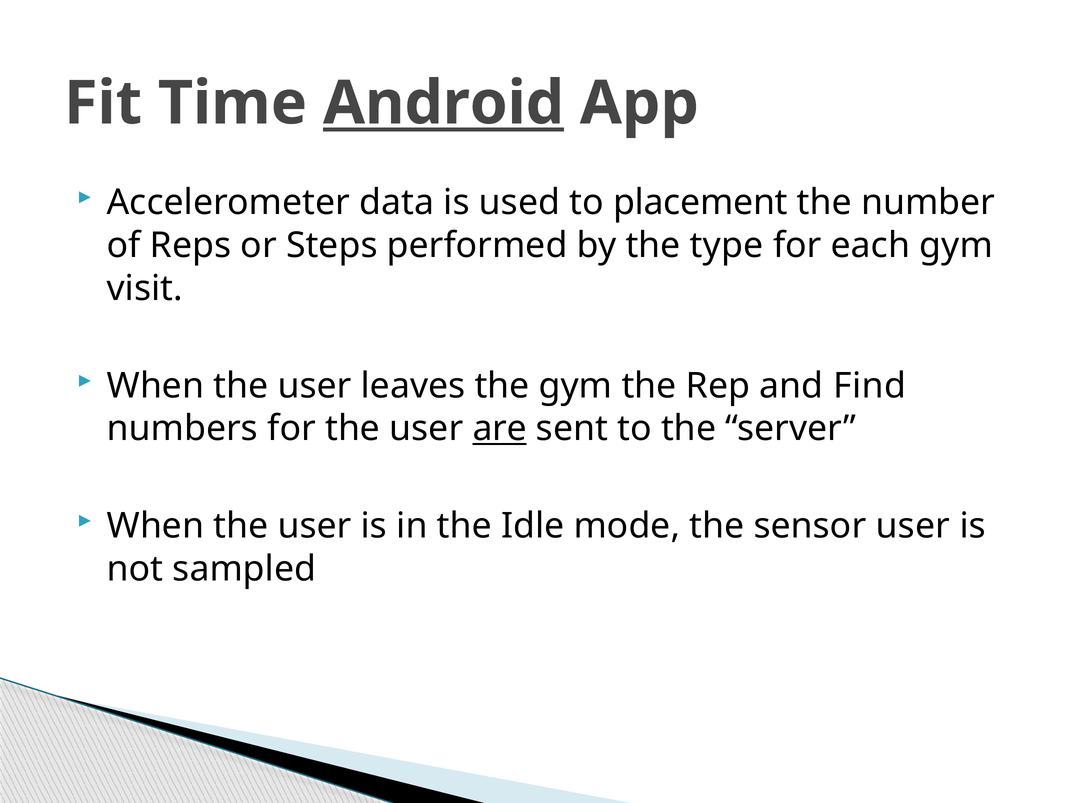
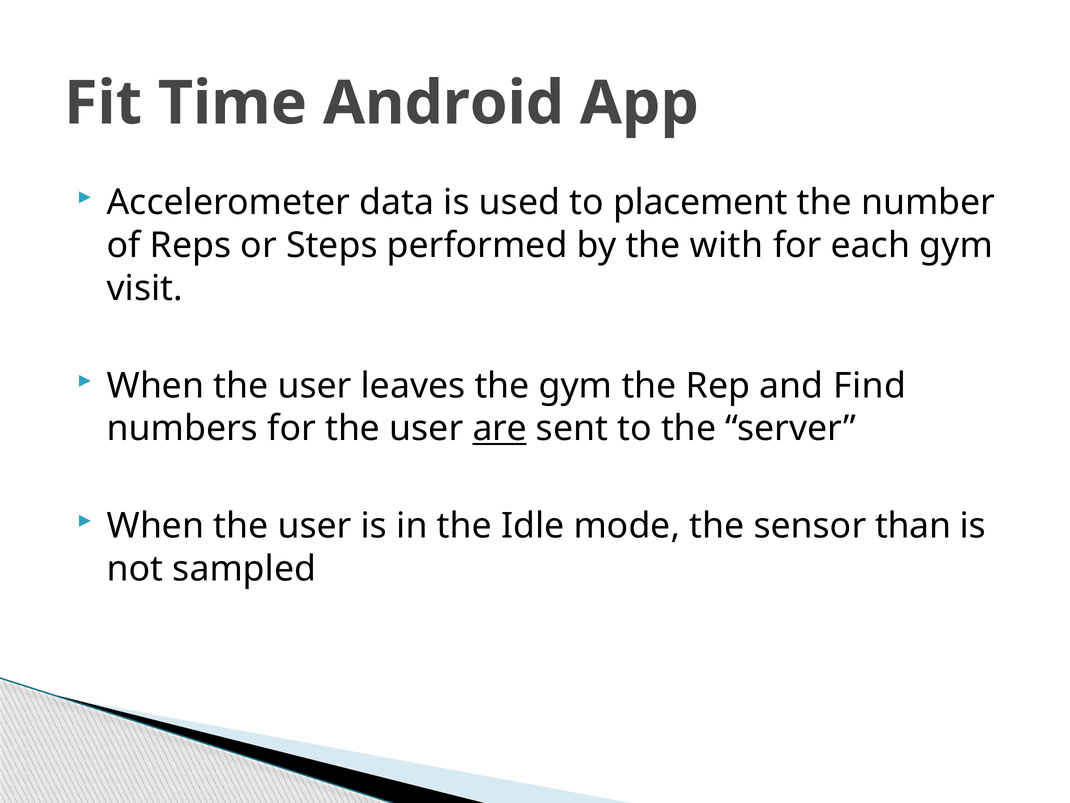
Android underline: present -> none
type: type -> with
sensor user: user -> than
